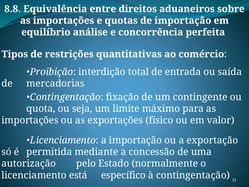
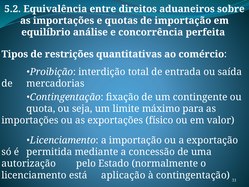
8.8: 8.8 -> 5.2
específico: específico -> aplicação
